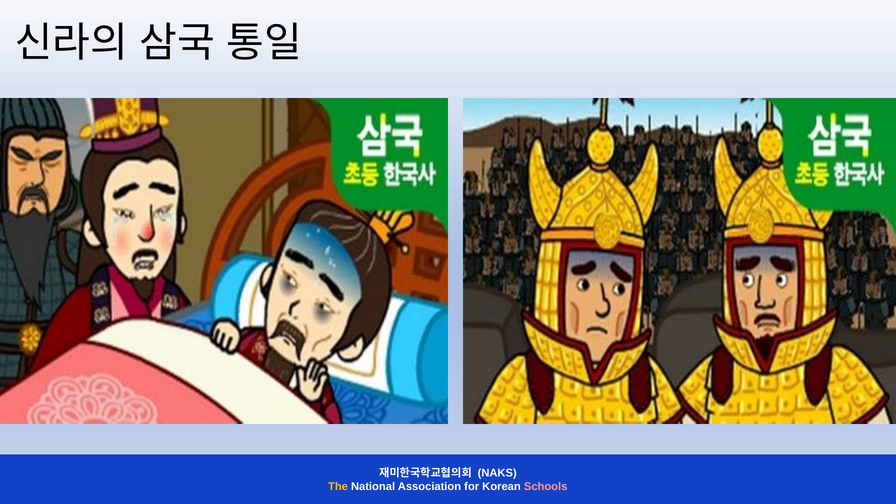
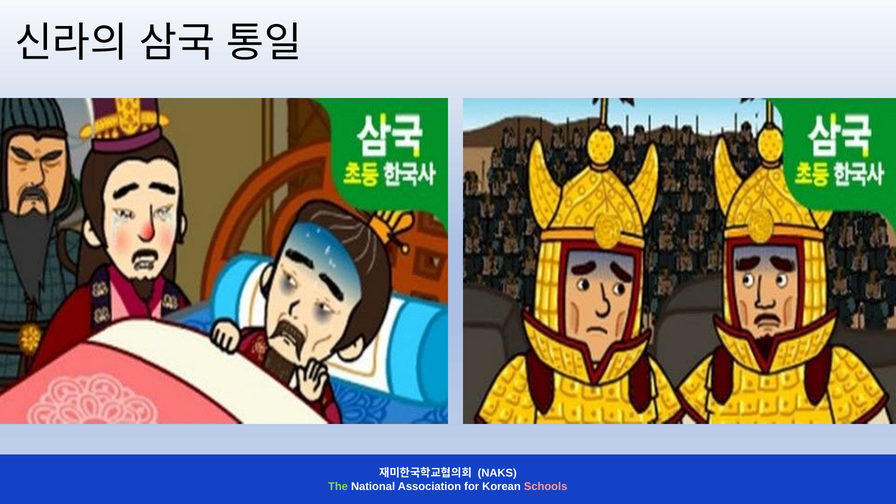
The colour: yellow -> light green
